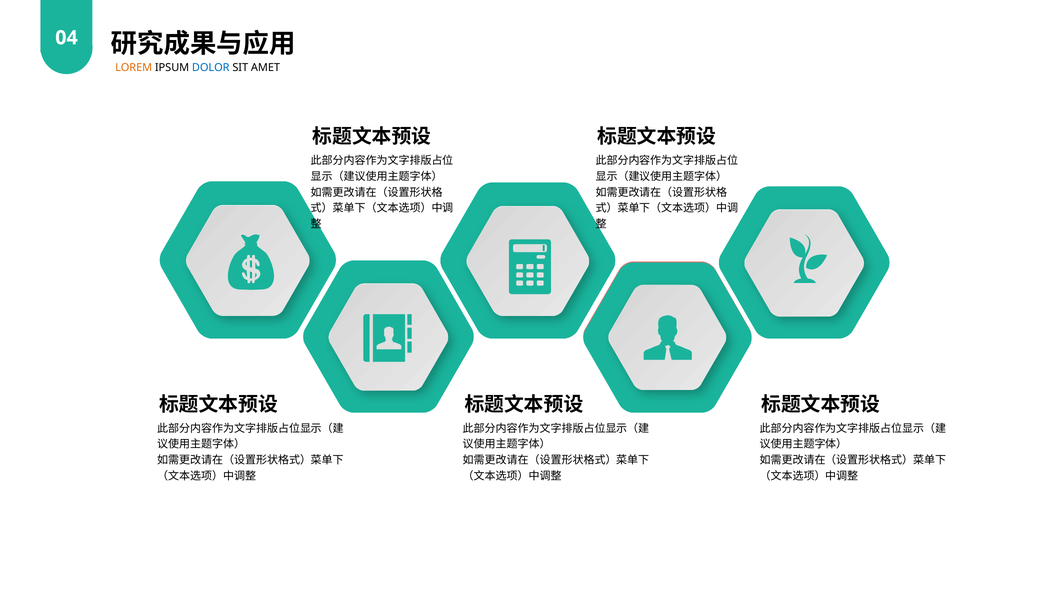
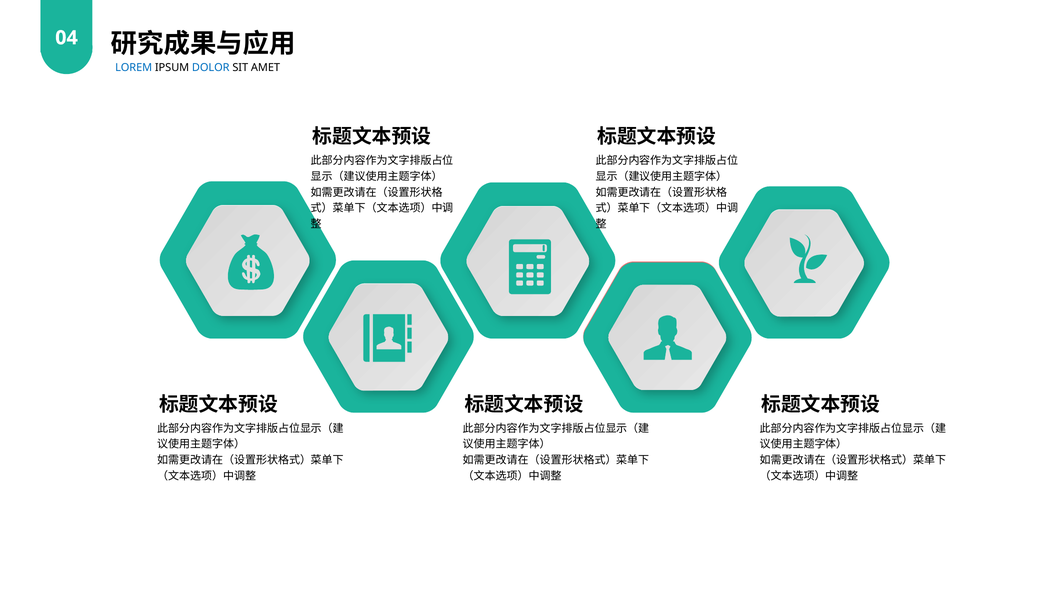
LOREM colour: orange -> blue
